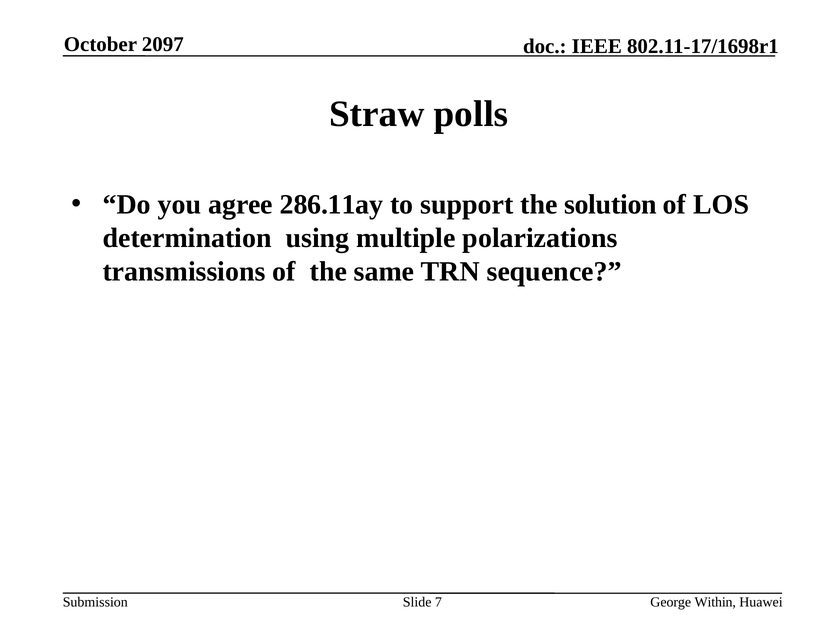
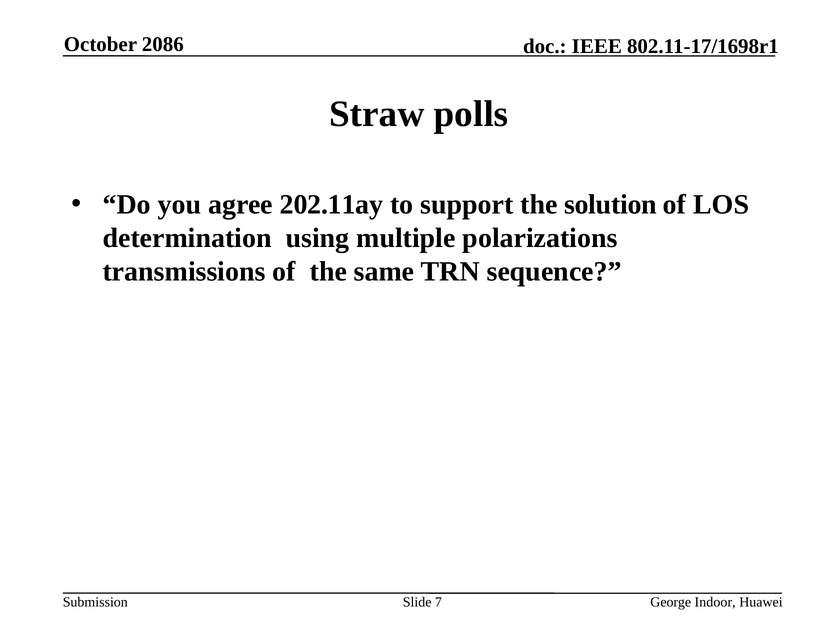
2097: 2097 -> 2086
286.11ay: 286.11ay -> 202.11ay
Within: Within -> Indoor
